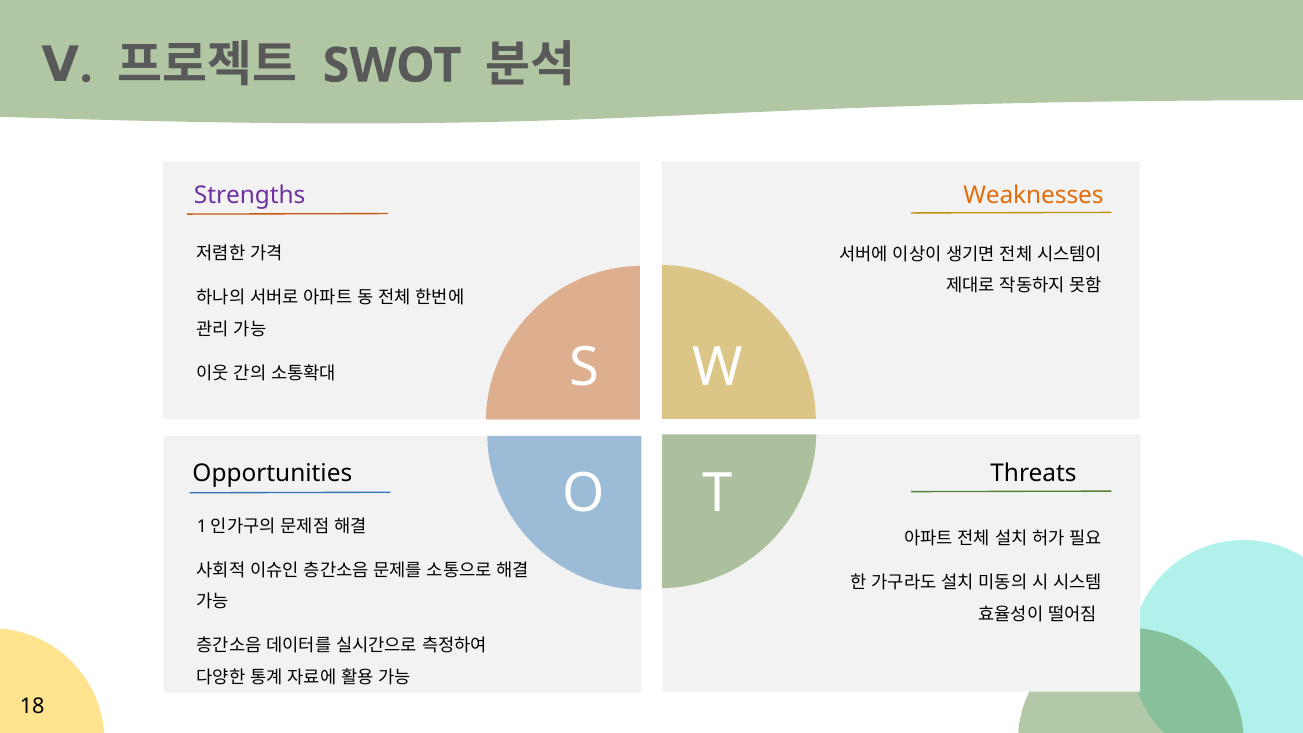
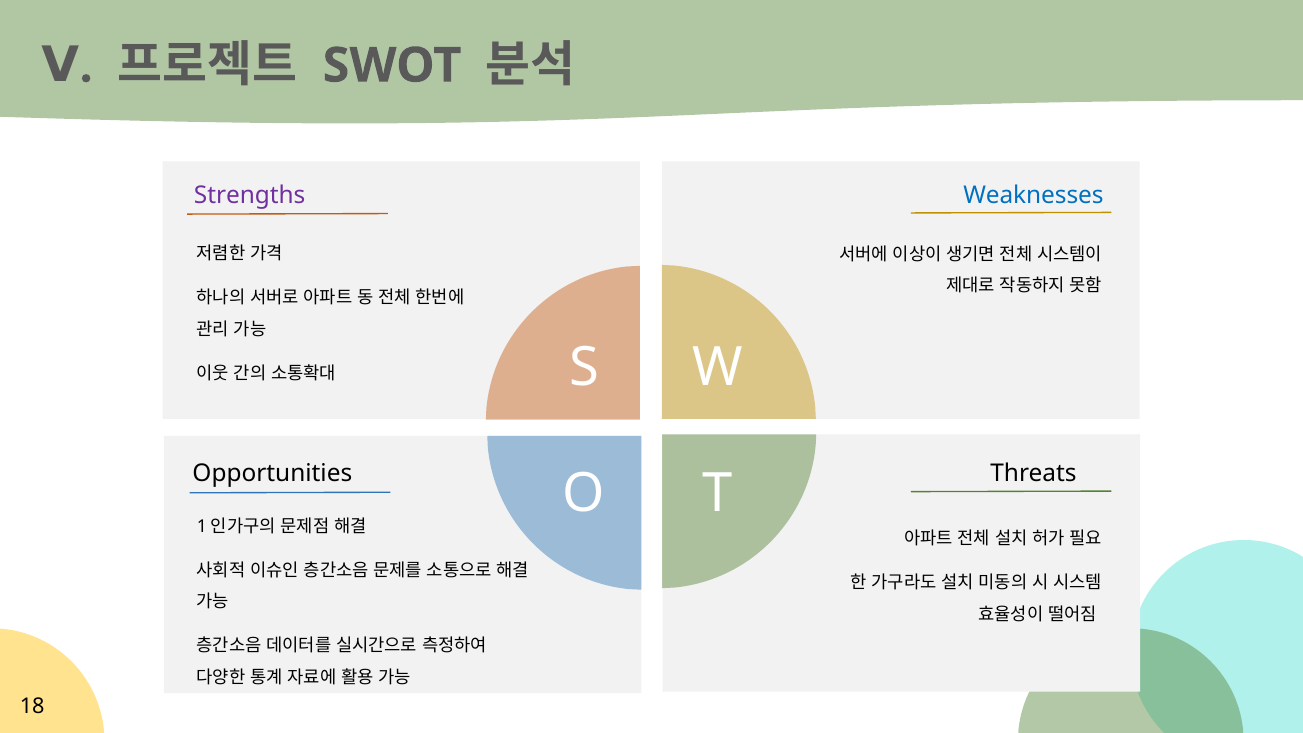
Weaknesses colour: orange -> blue
